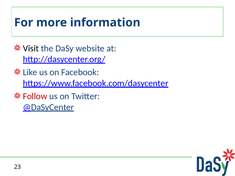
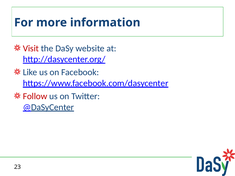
Visit colour: black -> red
